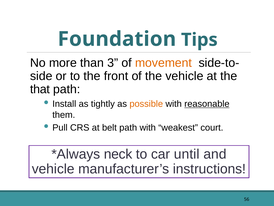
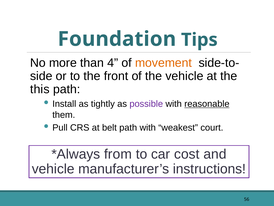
3: 3 -> 4
that: that -> this
possible colour: orange -> purple
neck: neck -> from
until: until -> cost
